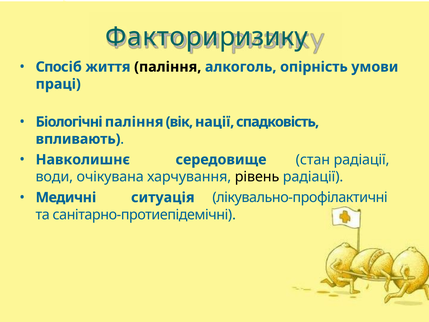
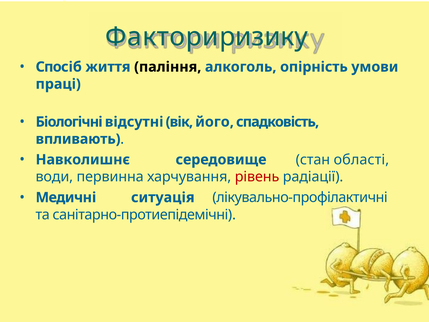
Біологічні паління: паління -> відсутні
нації: нації -> його
стан радіації: радіації -> області
очікувана: очікувана -> первинна
рівень colour: black -> red
